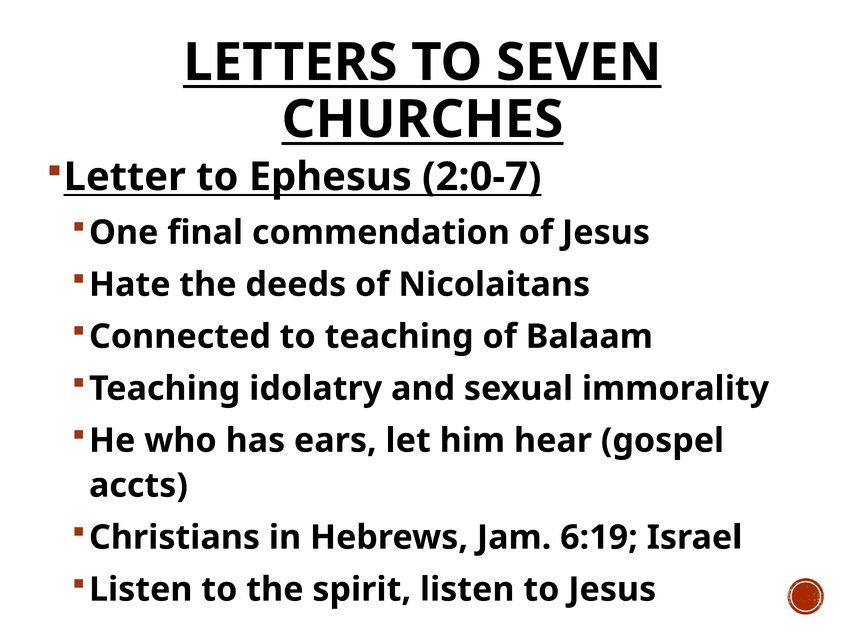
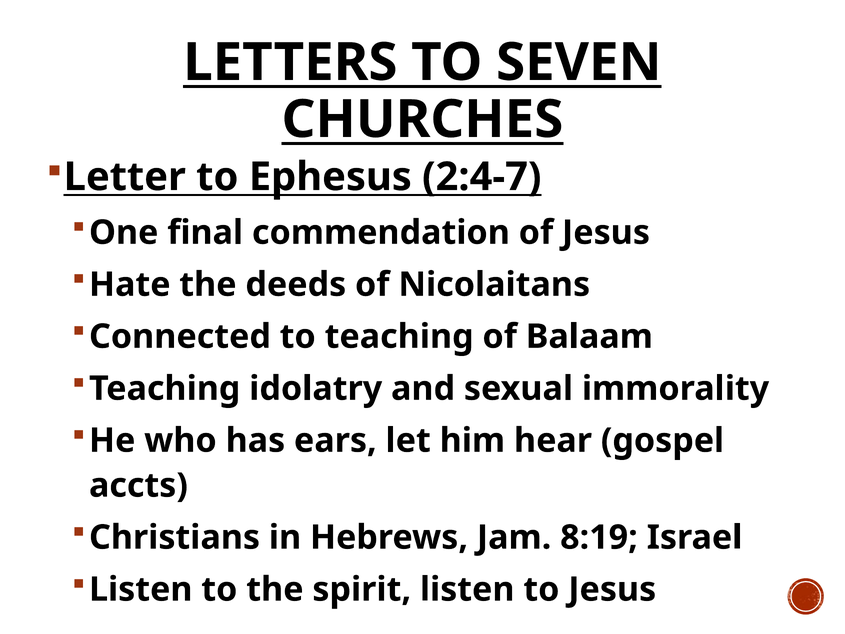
2:0-7: 2:0-7 -> 2:4-7
6:19: 6:19 -> 8:19
